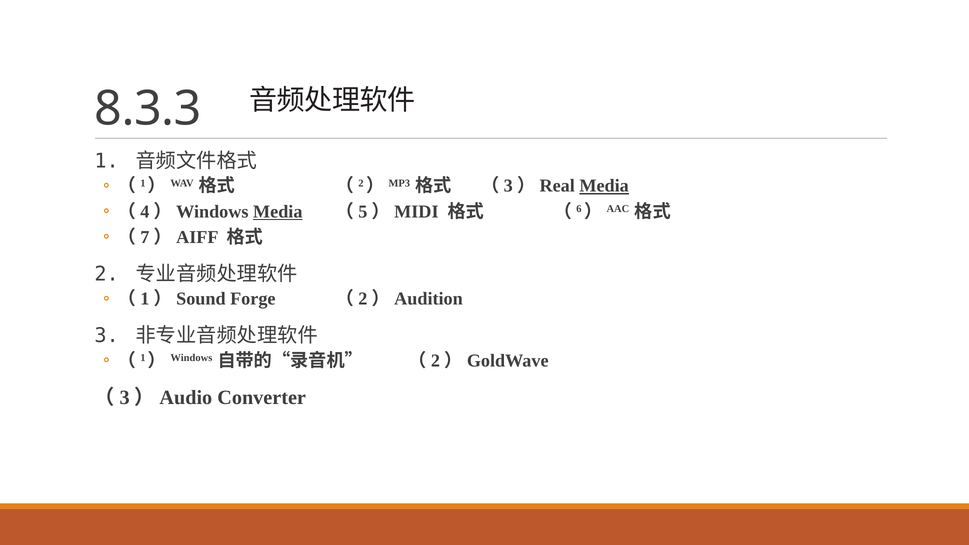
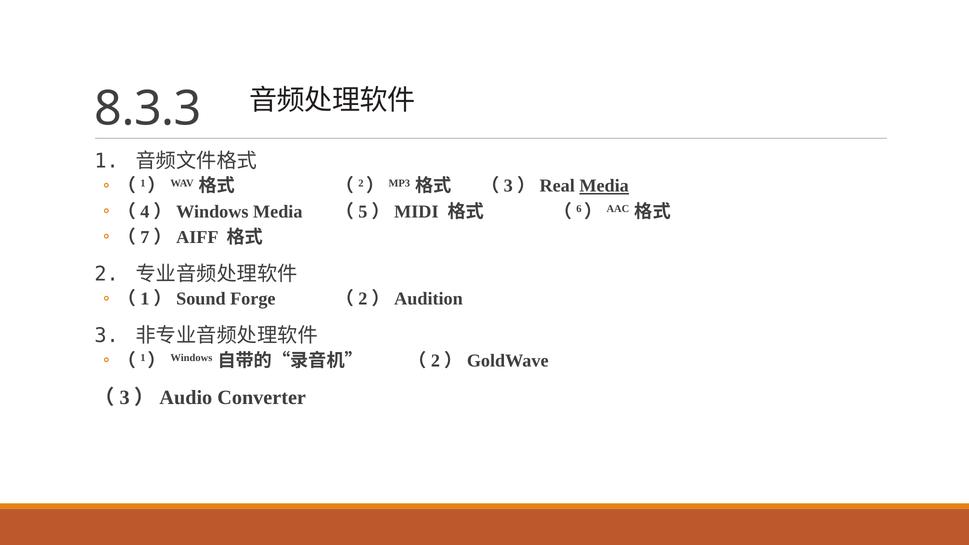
Media at (278, 212) underline: present -> none
